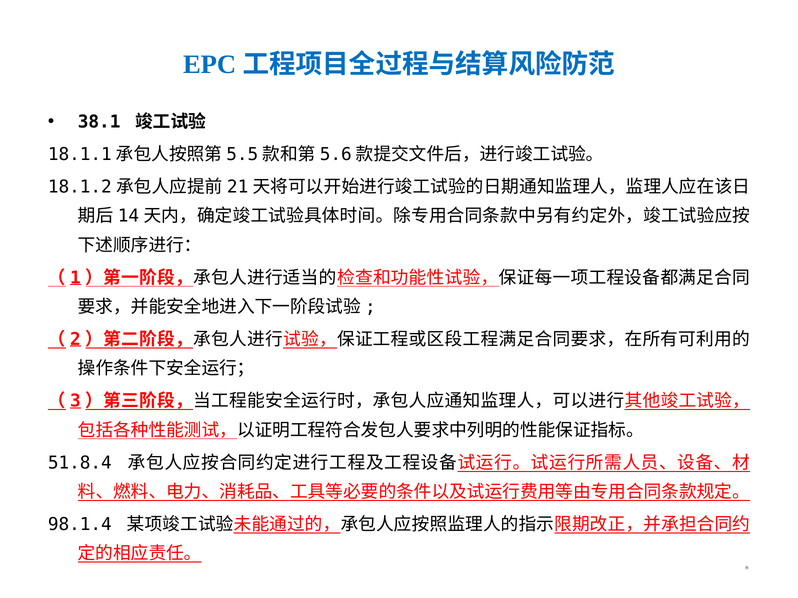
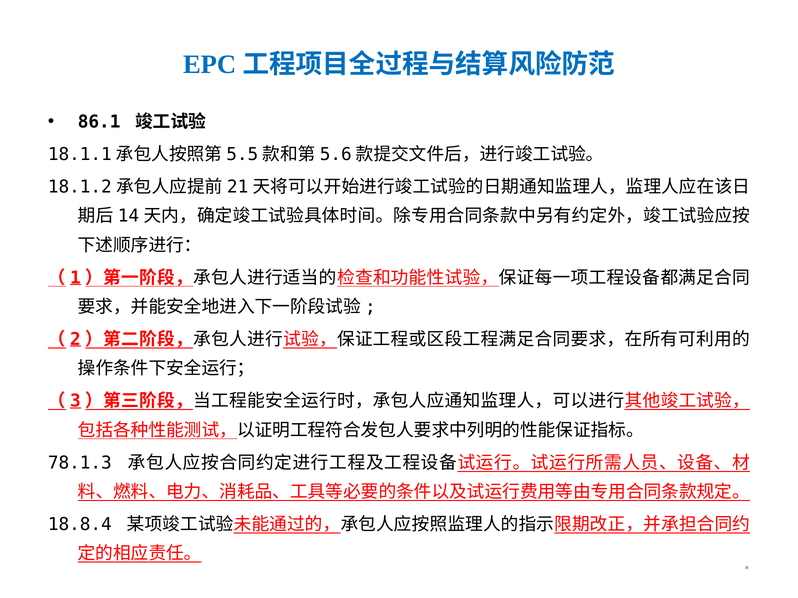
38.1: 38.1 -> 86.1
51.8.4: 51.8.4 -> 78.1.3
98.1.4: 98.1.4 -> 18.8.4
